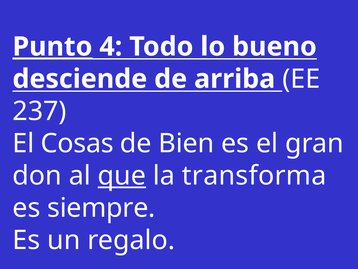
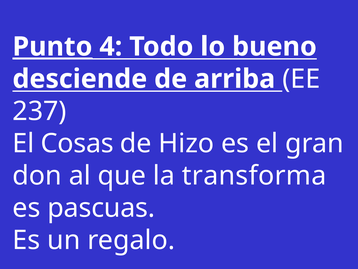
Bien: Bien -> Hizo
que underline: present -> none
siempre: siempre -> pascuas
